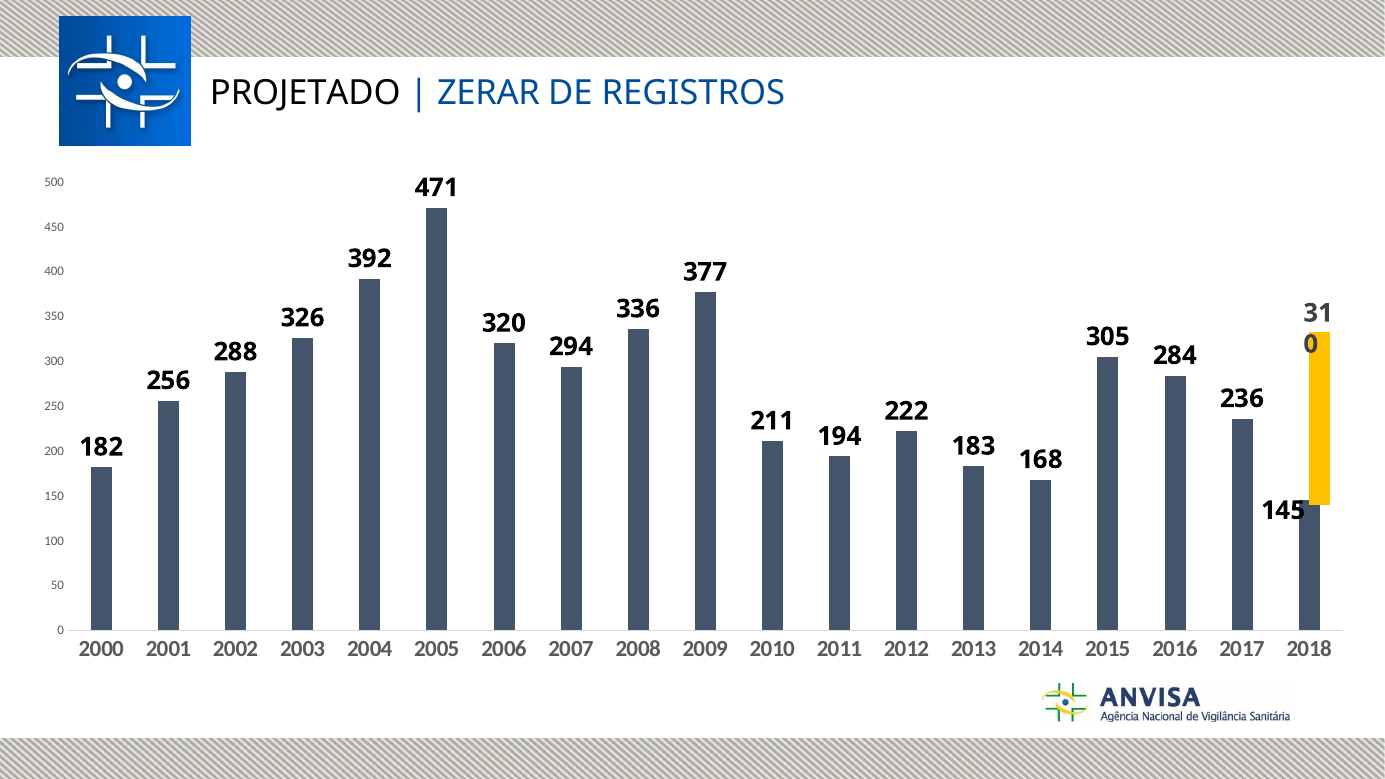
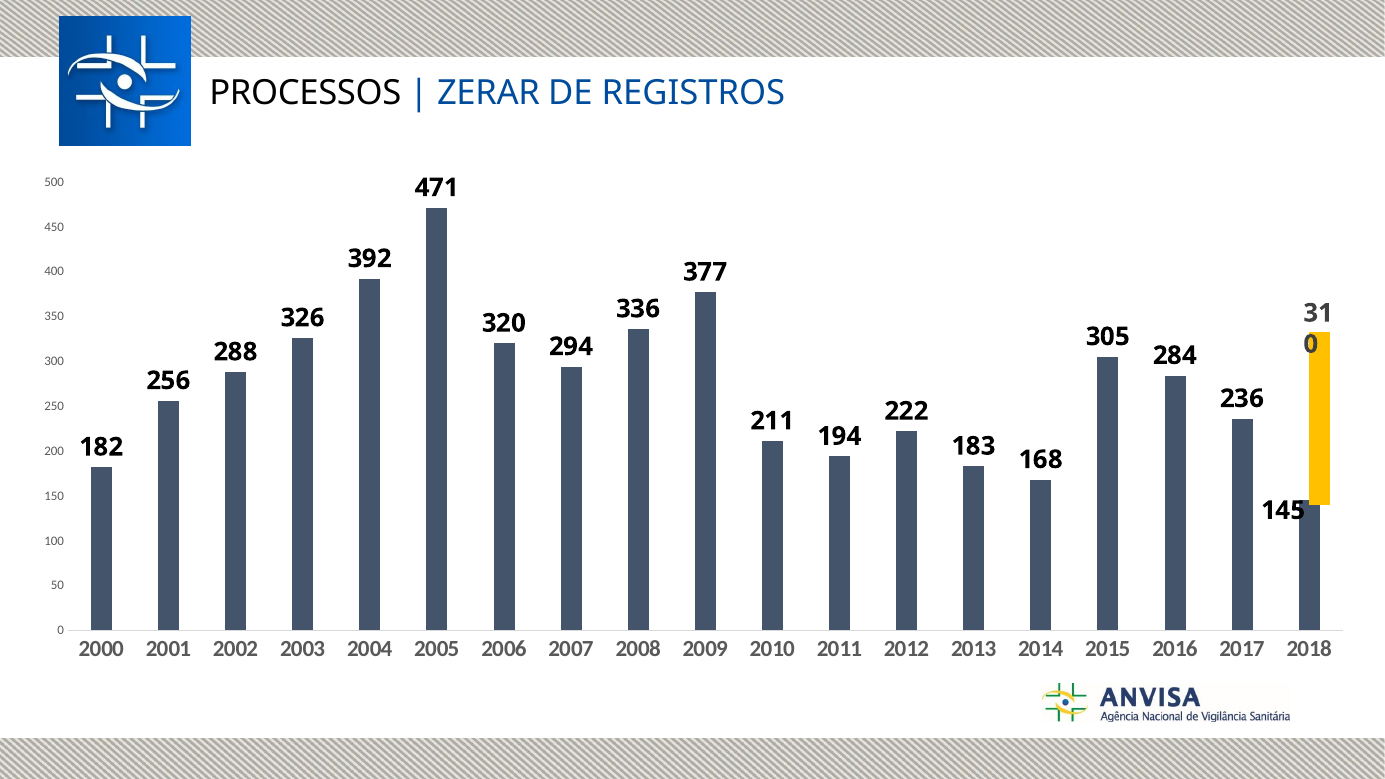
PROJETADO: PROJETADO -> PROCESSOS
